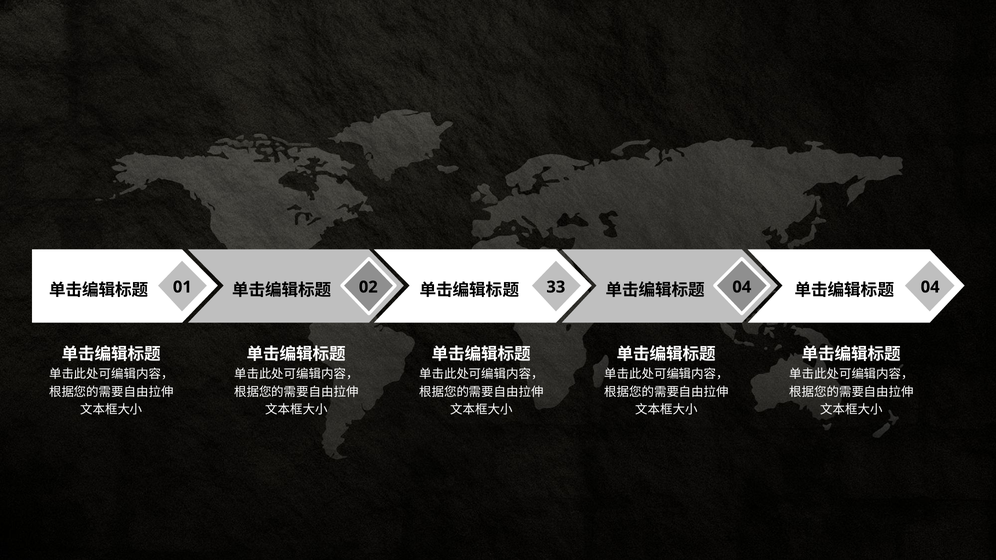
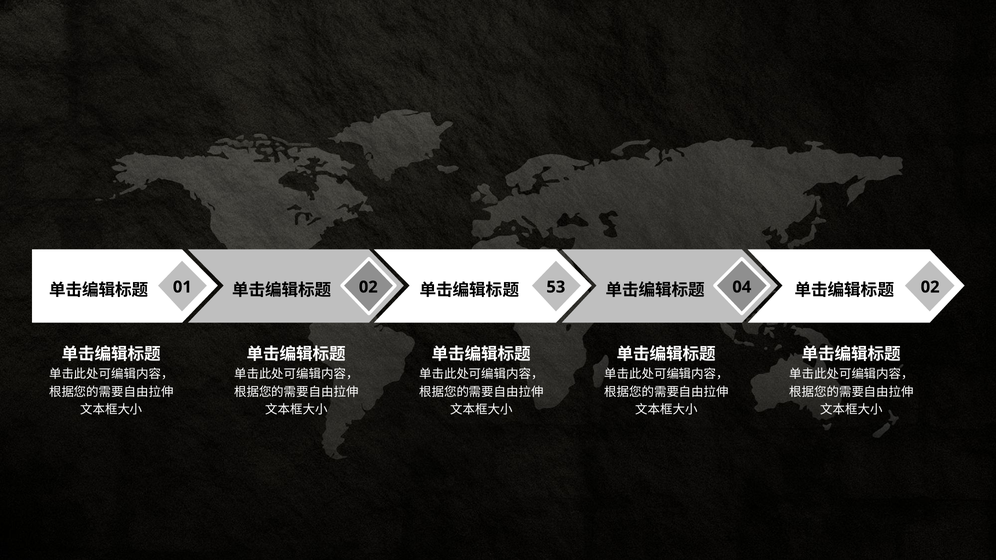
33: 33 -> 53
04 04: 04 -> 02
